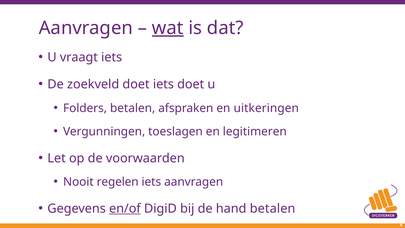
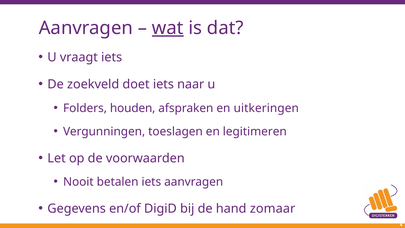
iets doet: doet -> naar
Folders betalen: betalen -> houden
regelen: regelen -> betalen
en/of underline: present -> none
hand betalen: betalen -> zomaar
